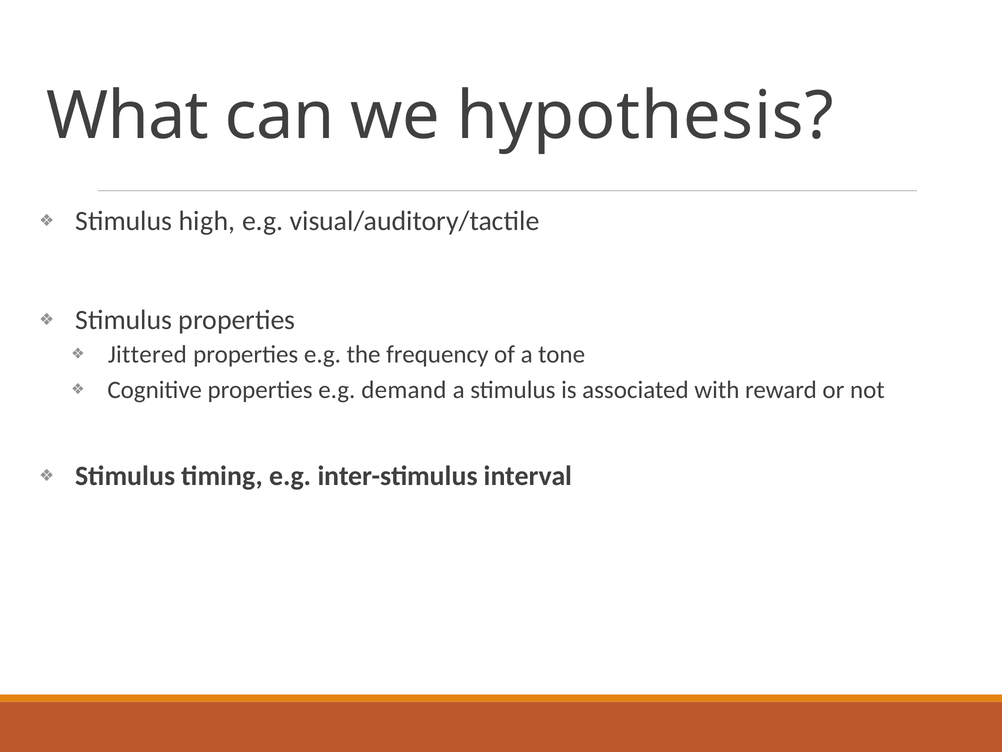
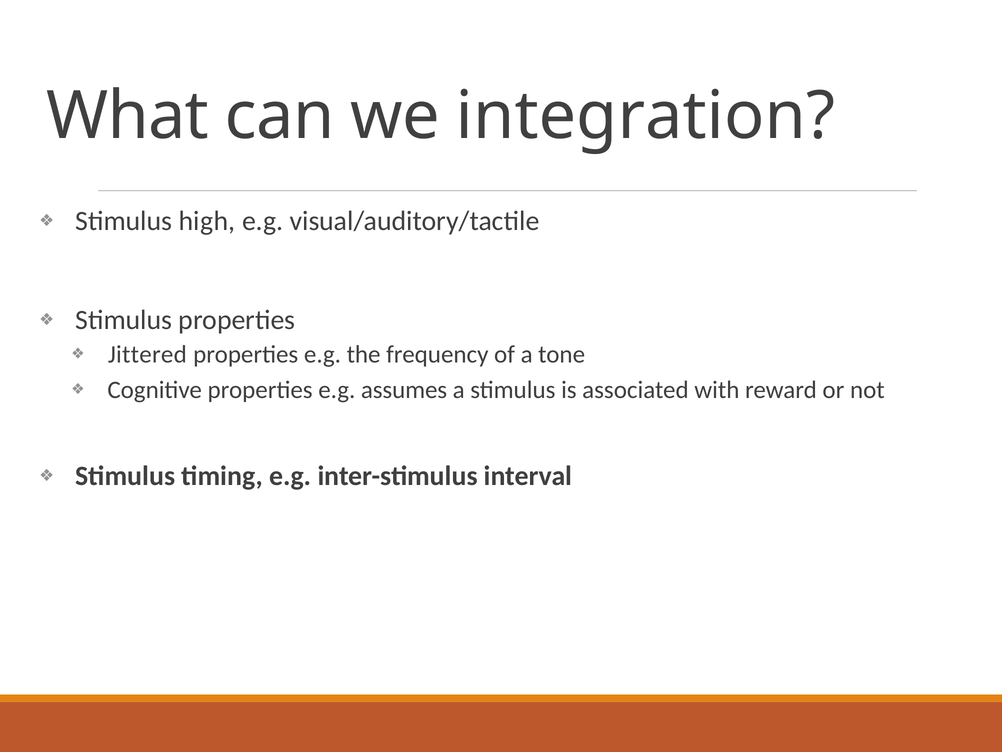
hypothesis: hypothesis -> integration
demand: demand -> assumes
